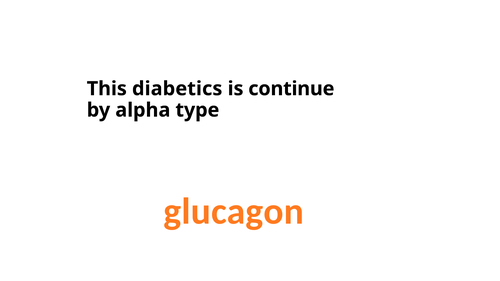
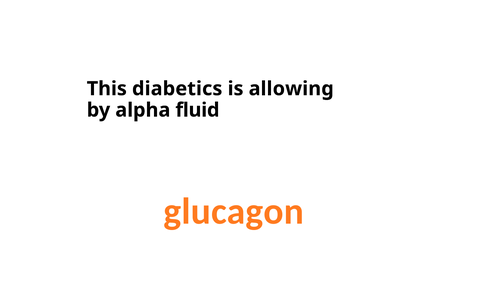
continue: continue -> allowing
type: type -> fluid
